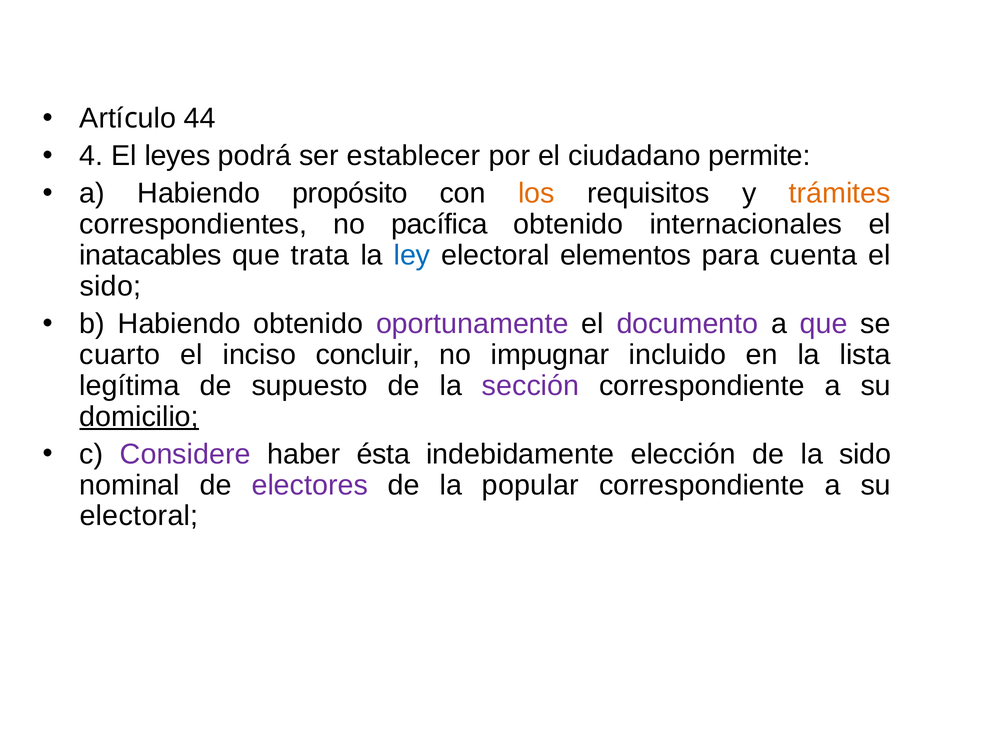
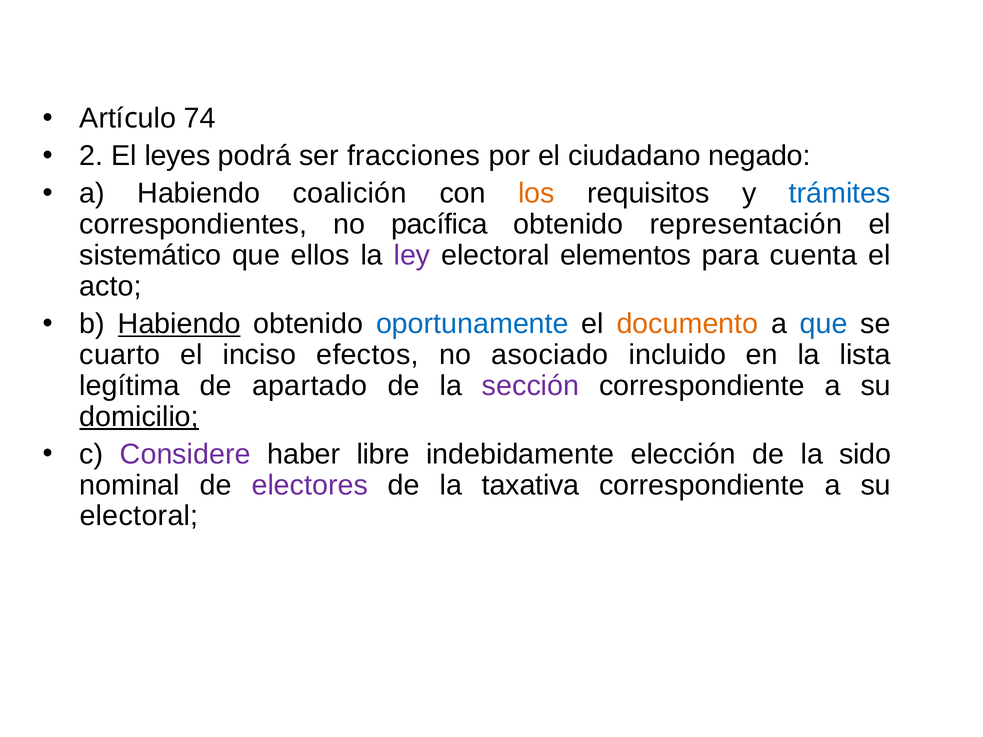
44: 44 -> 74
4: 4 -> 2
establecer: establecer -> fracciones
permite: permite -> negado
propósito: propósito -> coalición
trámites colour: orange -> blue
internacionales: internacionales -> representación
inatacables: inatacables -> sistemático
trata: trata -> ellos
ley colour: blue -> purple
sido at (110, 286): sido -> acto
Habiendo at (179, 324) underline: none -> present
oportunamente colour: purple -> blue
documento colour: purple -> orange
que at (824, 324) colour: purple -> blue
concluir: concluir -> efectos
impugnar: impugnar -> asociado
supuesto: supuesto -> apartado
ésta: ésta -> libre
popular: popular -> taxativa
